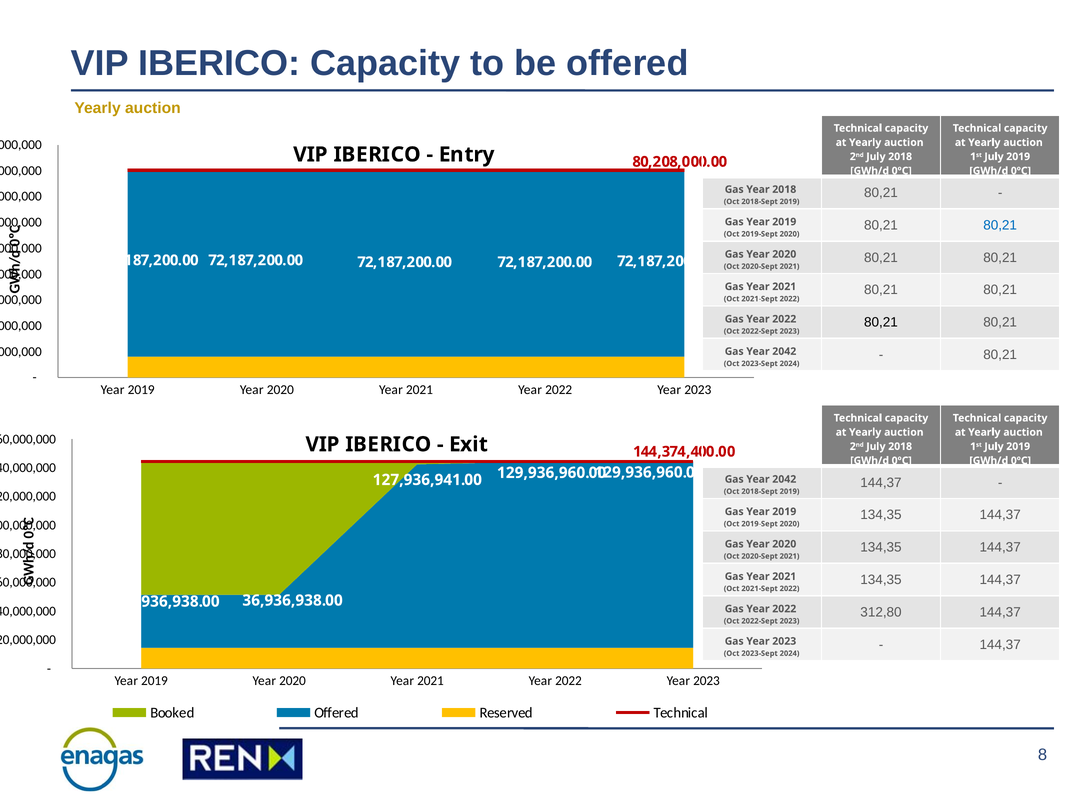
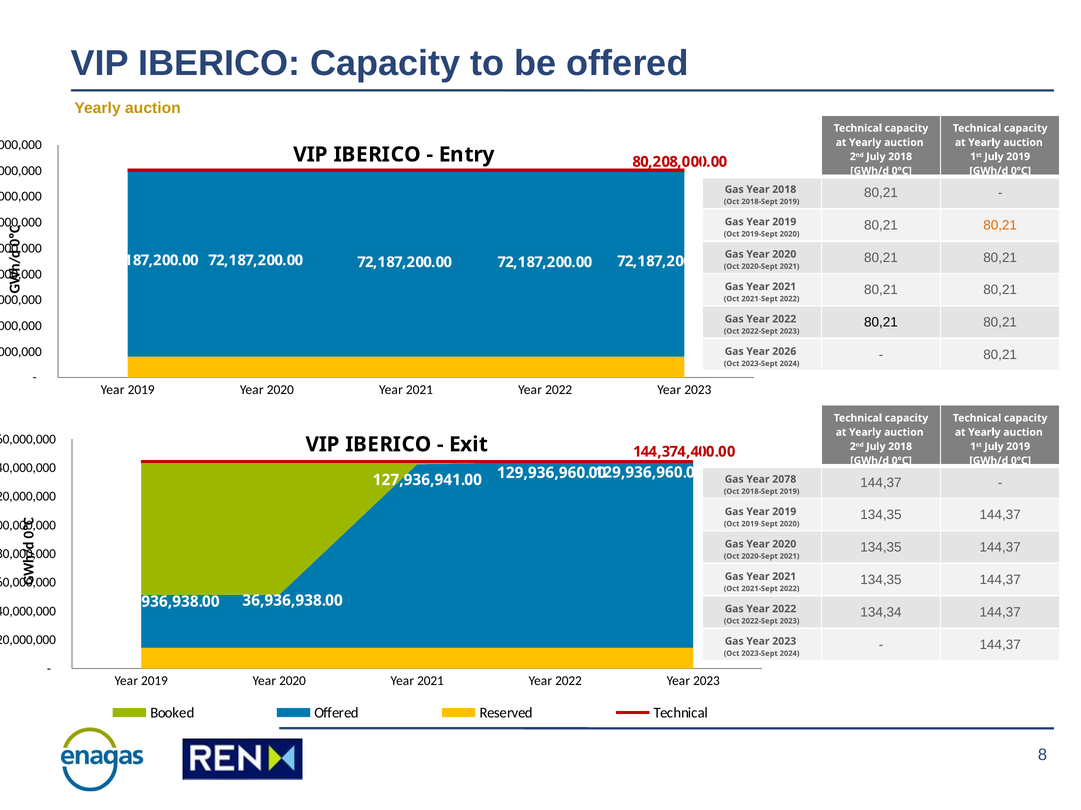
80,21 at (1000, 225) colour: blue -> orange
2042 at (784, 352): 2042 -> 2026
2042 at (784, 480): 2042 -> 2078
312,80: 312,80 -> 134,34
